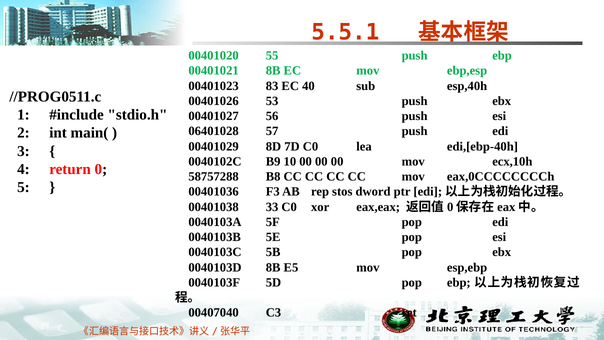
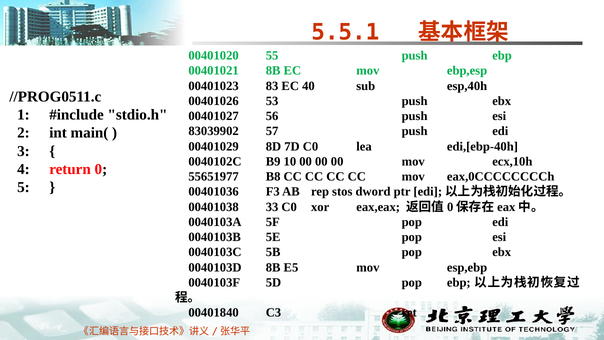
06401028: 06401028 -> 83039902
58757288: 58757288 -> 55651977
00407040: 00407040 -> 00401840
